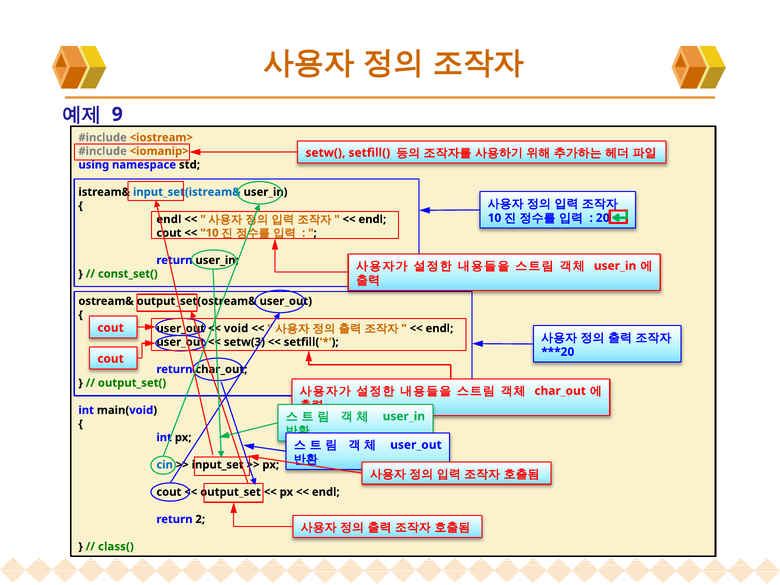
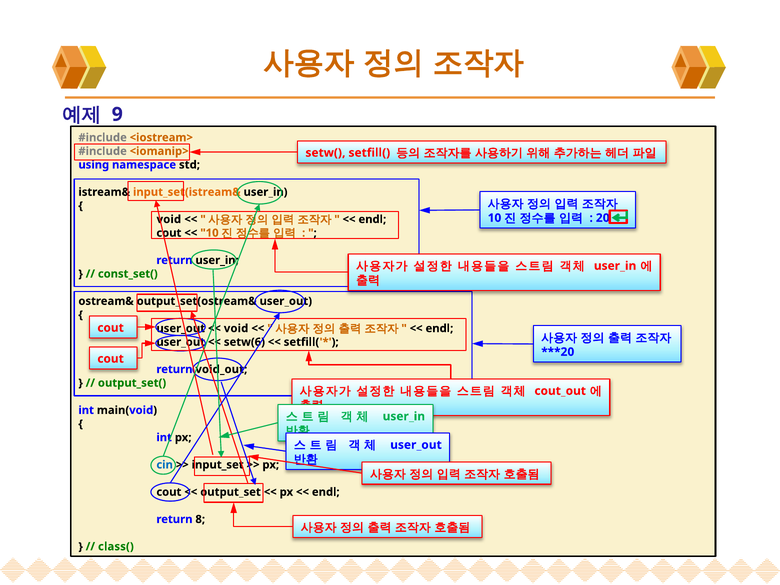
input_set(istream& colour: blue -> orange
endl at (169, 219): endl -> void
setw(3: setw(3 -> setw(6
return char_out: char_out -> void_out
char_out at (560, 391): char_out -> cout_out
2: 2 -> 8
